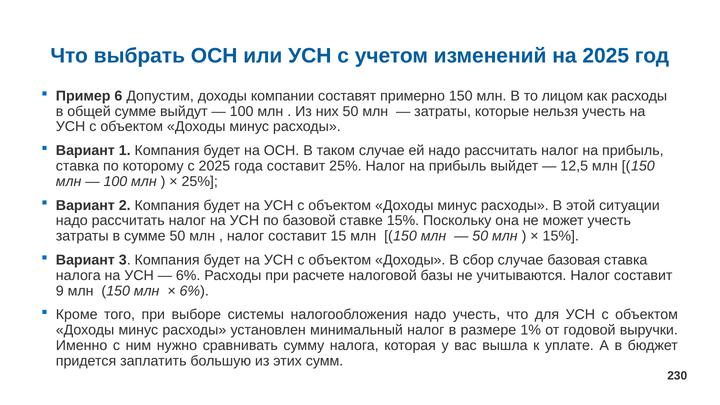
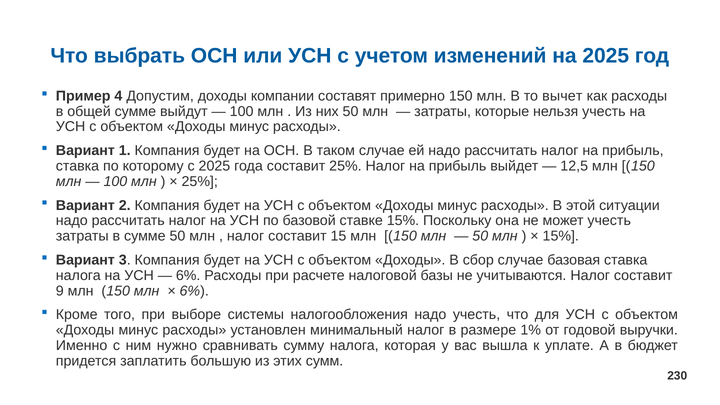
6: 6 -> 4
лицом: лицом -> вычет
